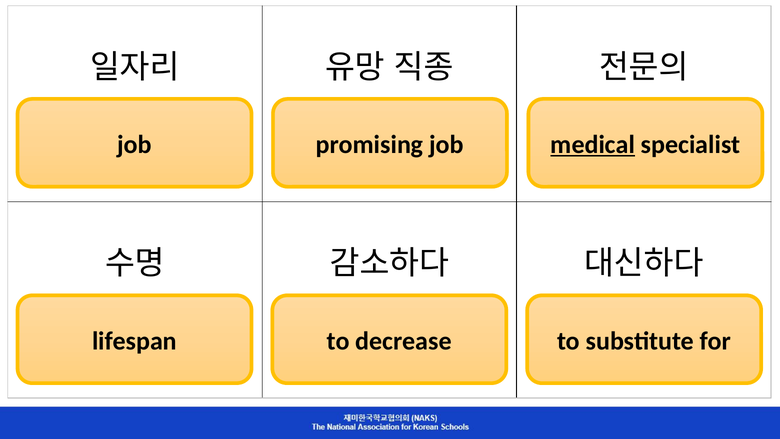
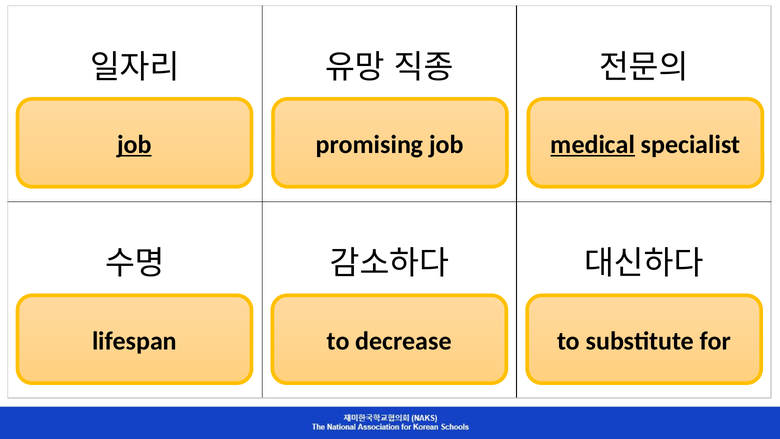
job at (134, 145) underline: none -> present
